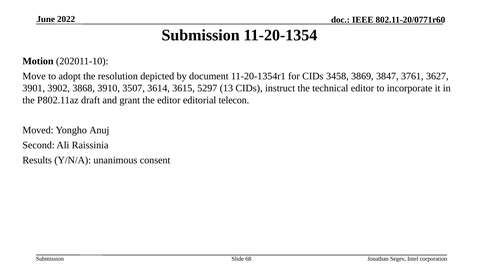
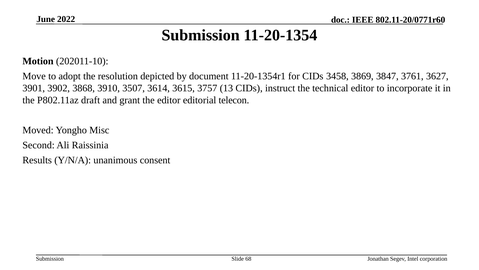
5297: 5297 -> 3757
Anuj: Anuj -> Misc
